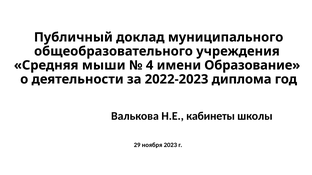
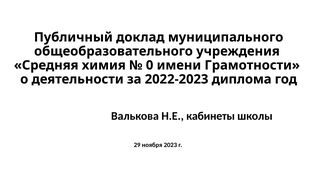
мыши: мыши -> химия
4: 4 -> 0
Образование: Образование -> Грамотности
